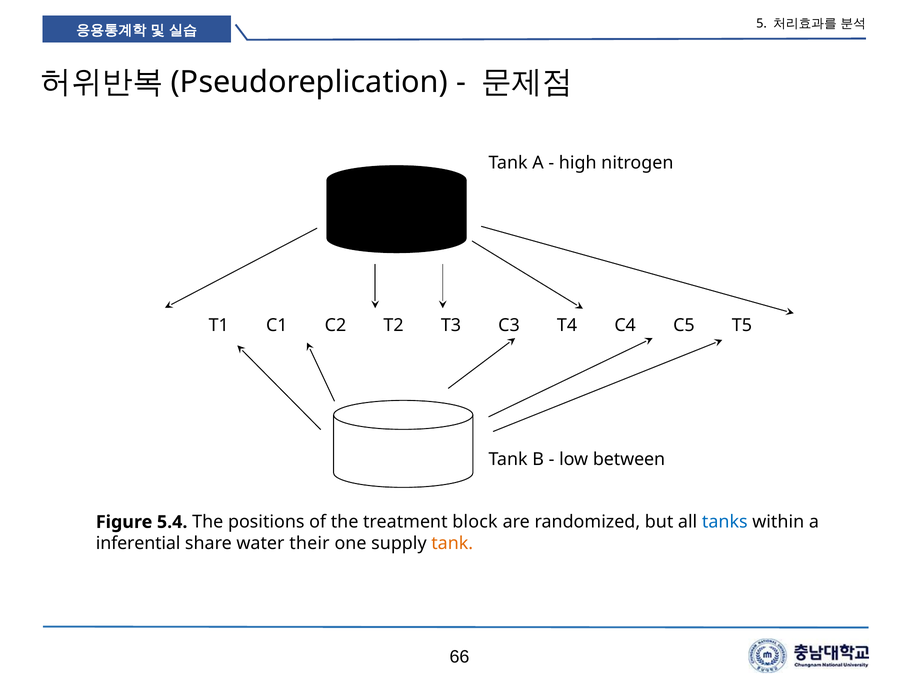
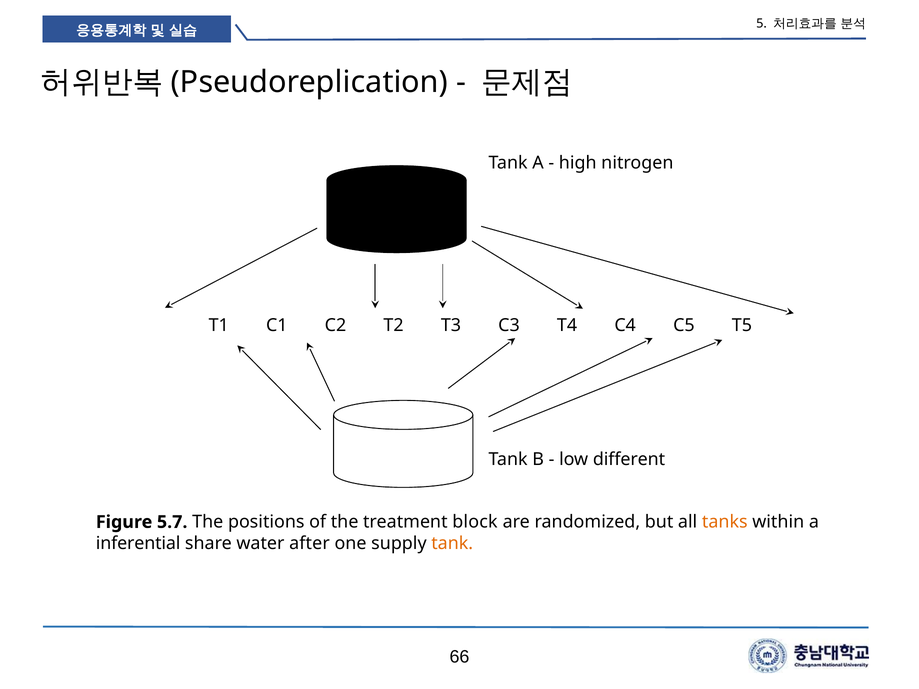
between: between -> different
5.4: 5.4 -> 5.7
tanks colour: blue -> orange
their: their -> after
